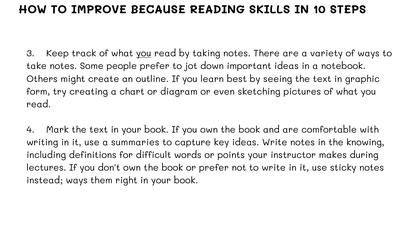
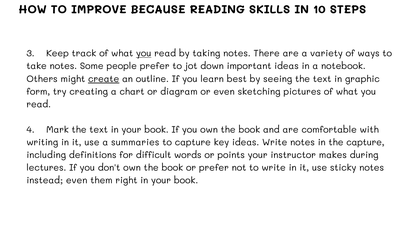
create underline: none -> present
the knowing: knowing -> capture
instead ways: ways -> even
